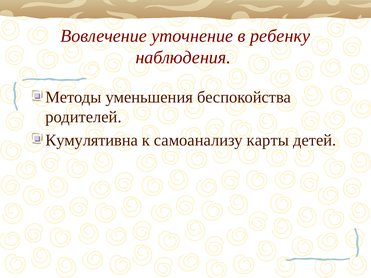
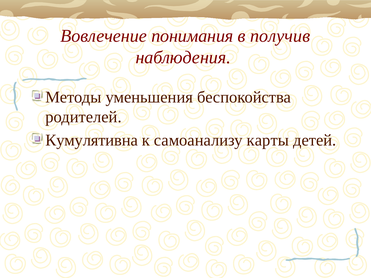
уточнение: уточнение -> понимания
ребенку: ребенку -> получив
